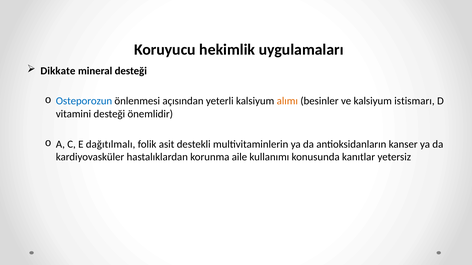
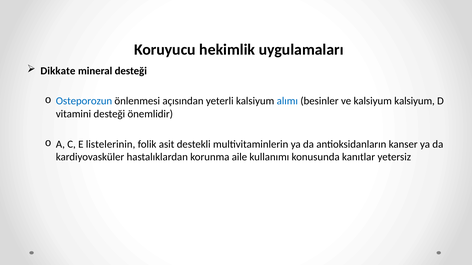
alımı colour: orange -> blue
kalsiyum istismarı: istismarı -> kalsiyum
dağıtılmalı: dağıtılmalı -> listelerinin
